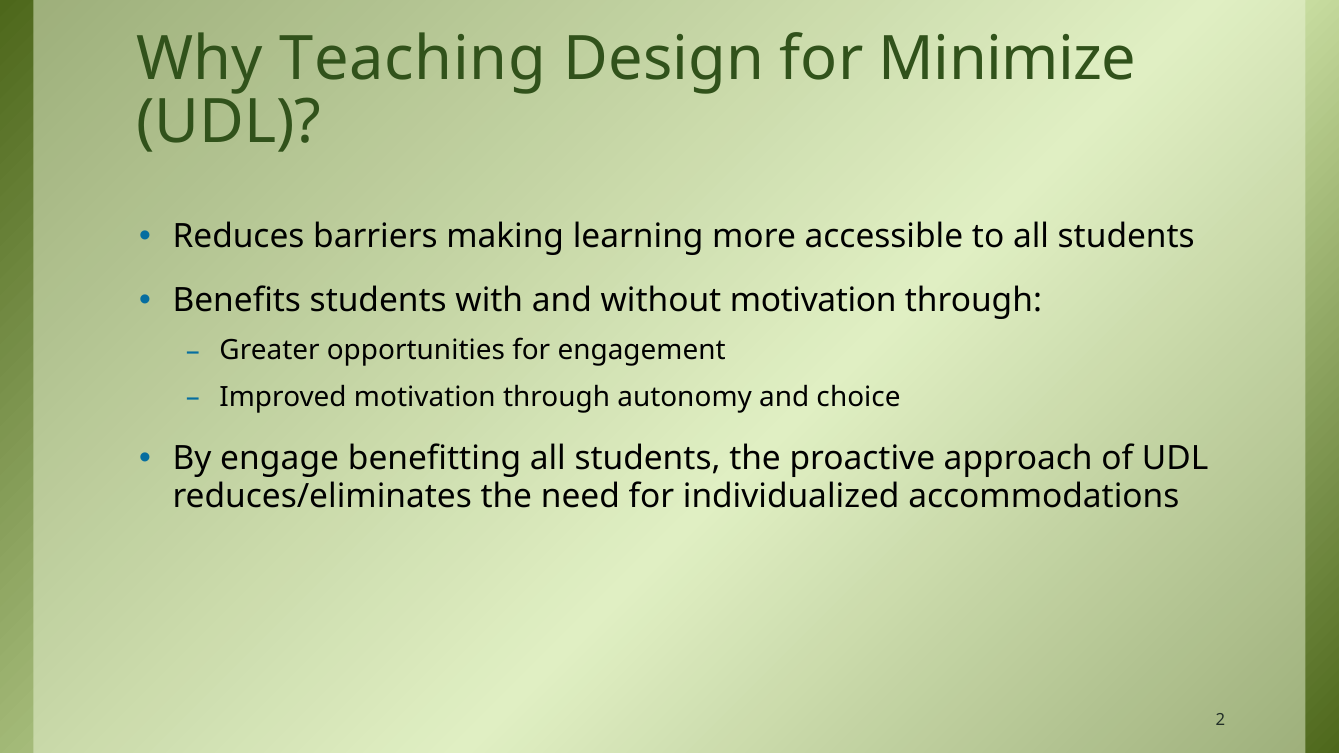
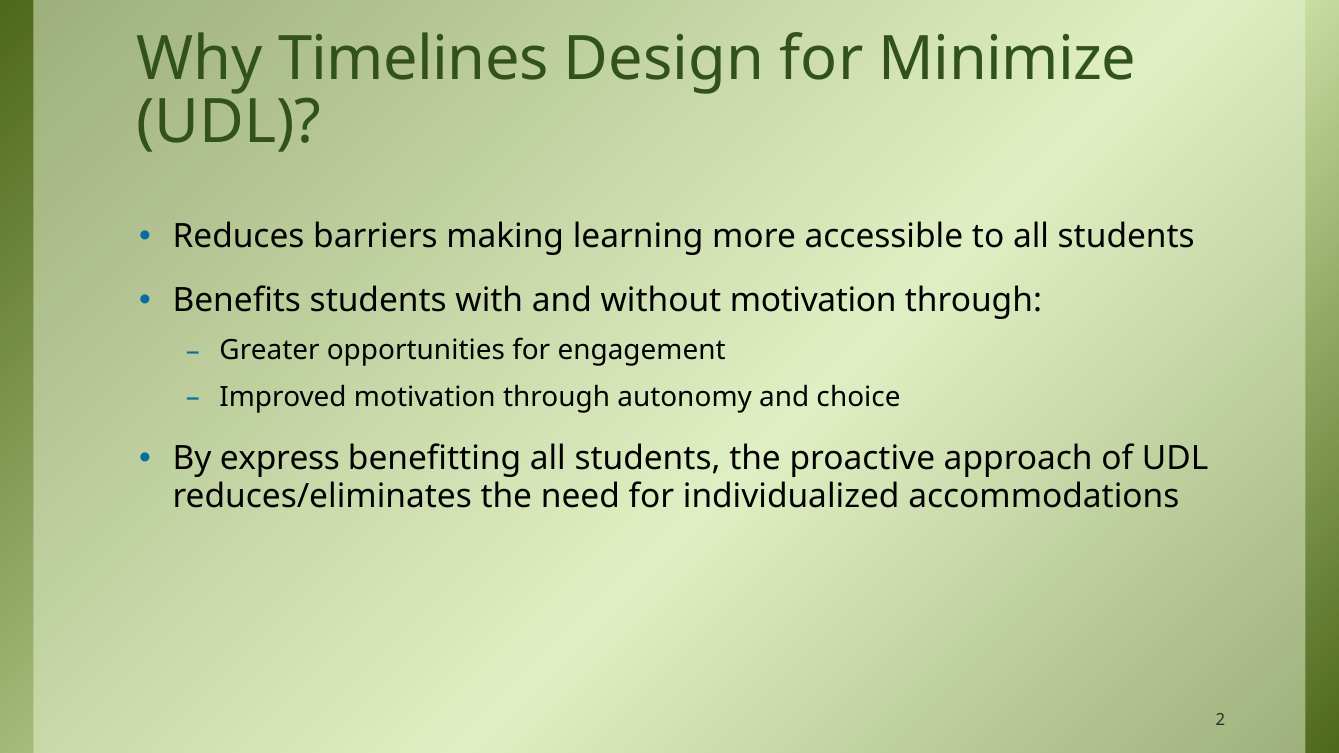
Teaching: Teaching -> Timelines
engage: engage -> express
